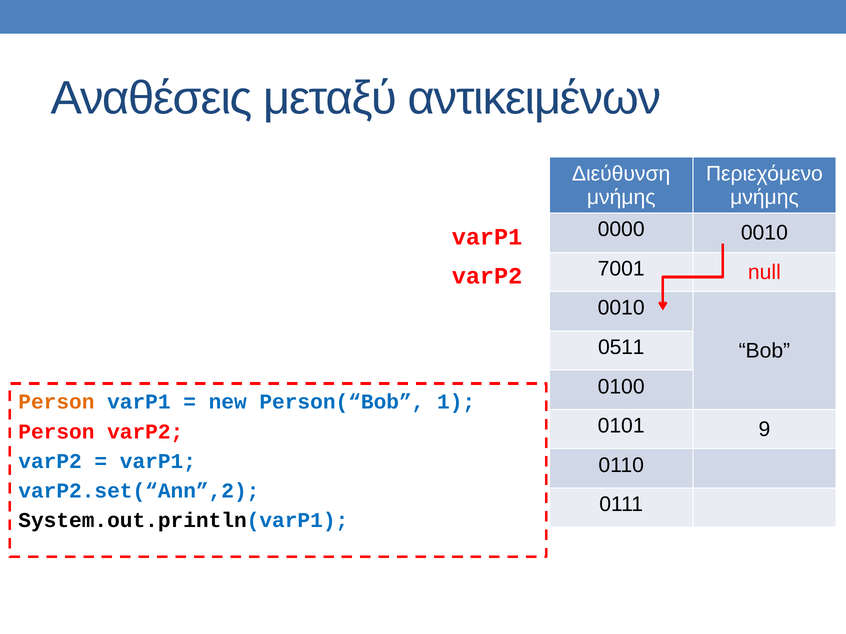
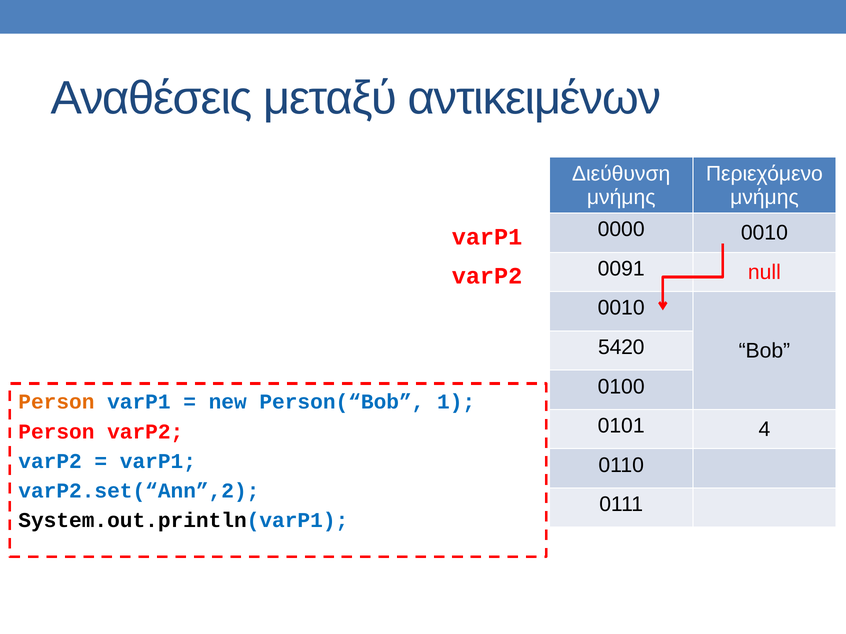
7001: 7001 -> 0091
0511: 0511 -> 5420
9: 9 -> 4
